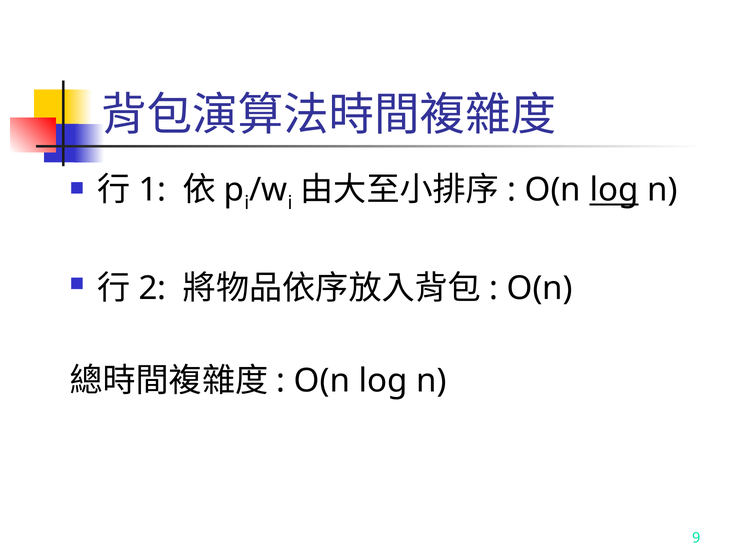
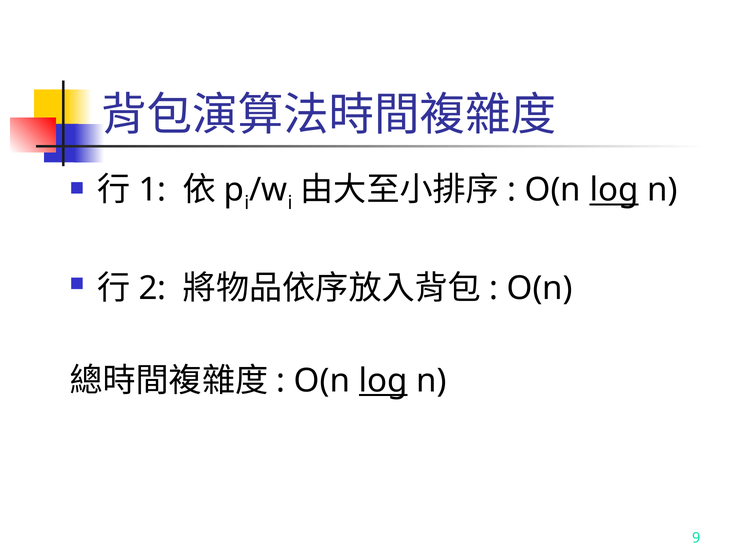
log at (383, 381) underline: none -> present
